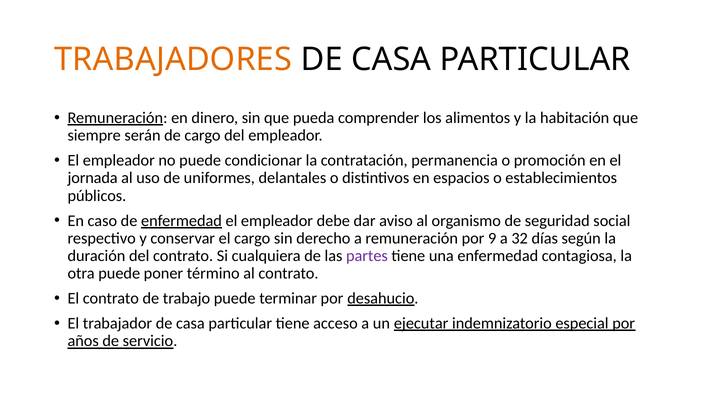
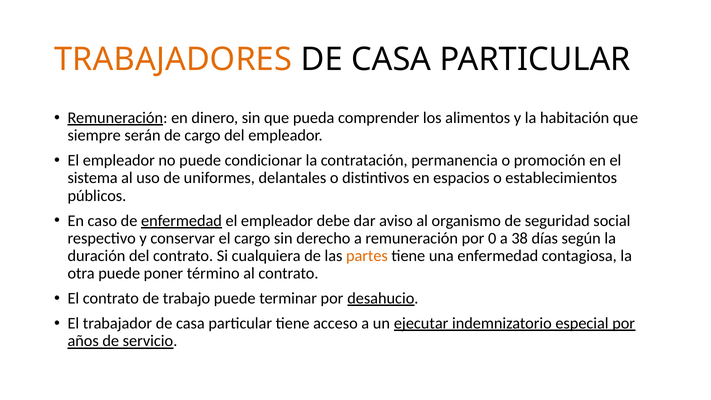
jornada: jornada -> sistema
9: 9 -> 0
32: 32 -> 38
partes colour: purple -> orange
